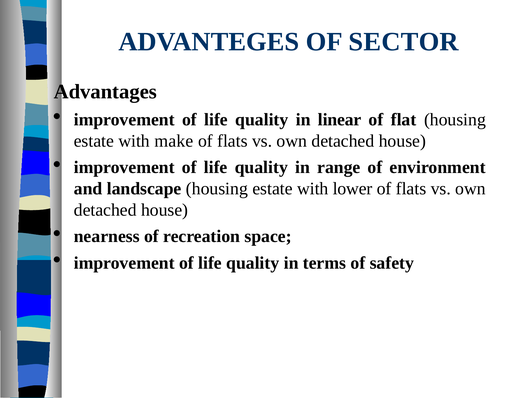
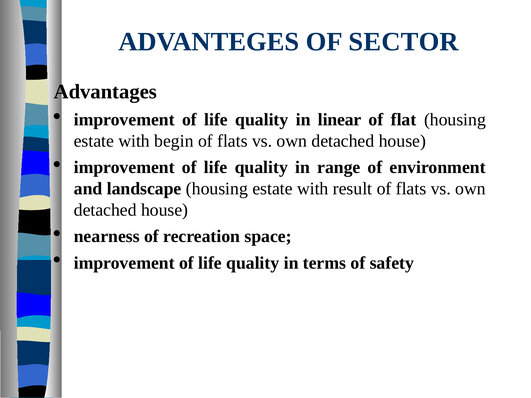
make: make -> begin
lower: lower -> result
